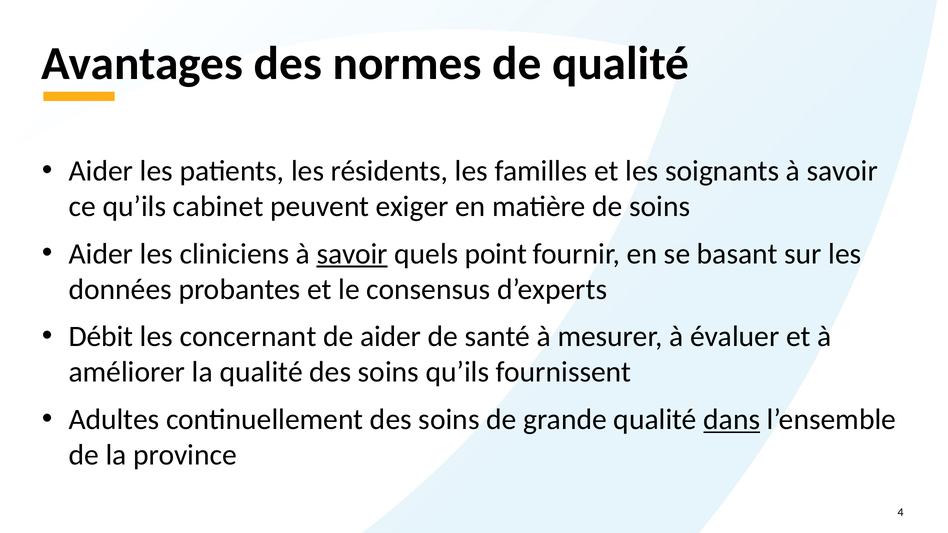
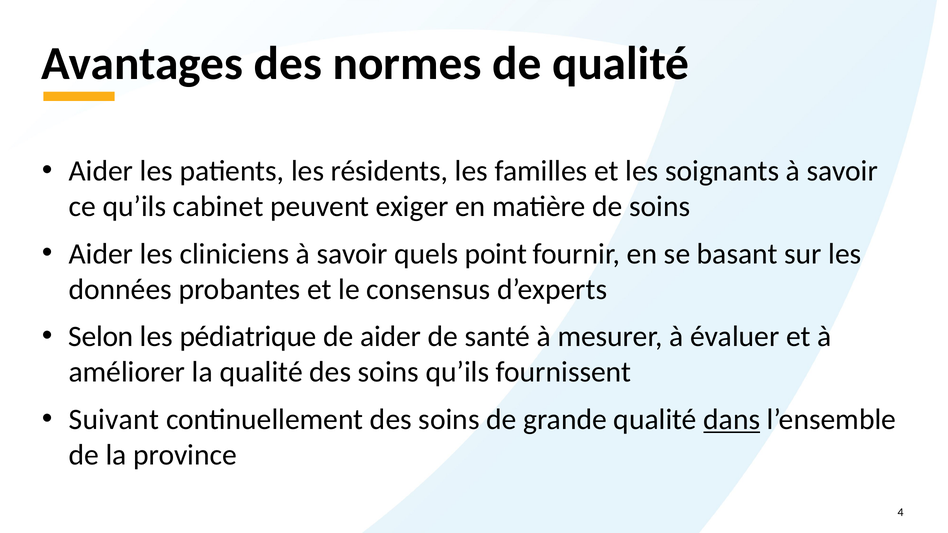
savoir at (352, 254) underline: present -> none
Débit: Débit -> Selon
concernant: concernant -> pédiatrique
Adultes: Adultes -> Suivant
